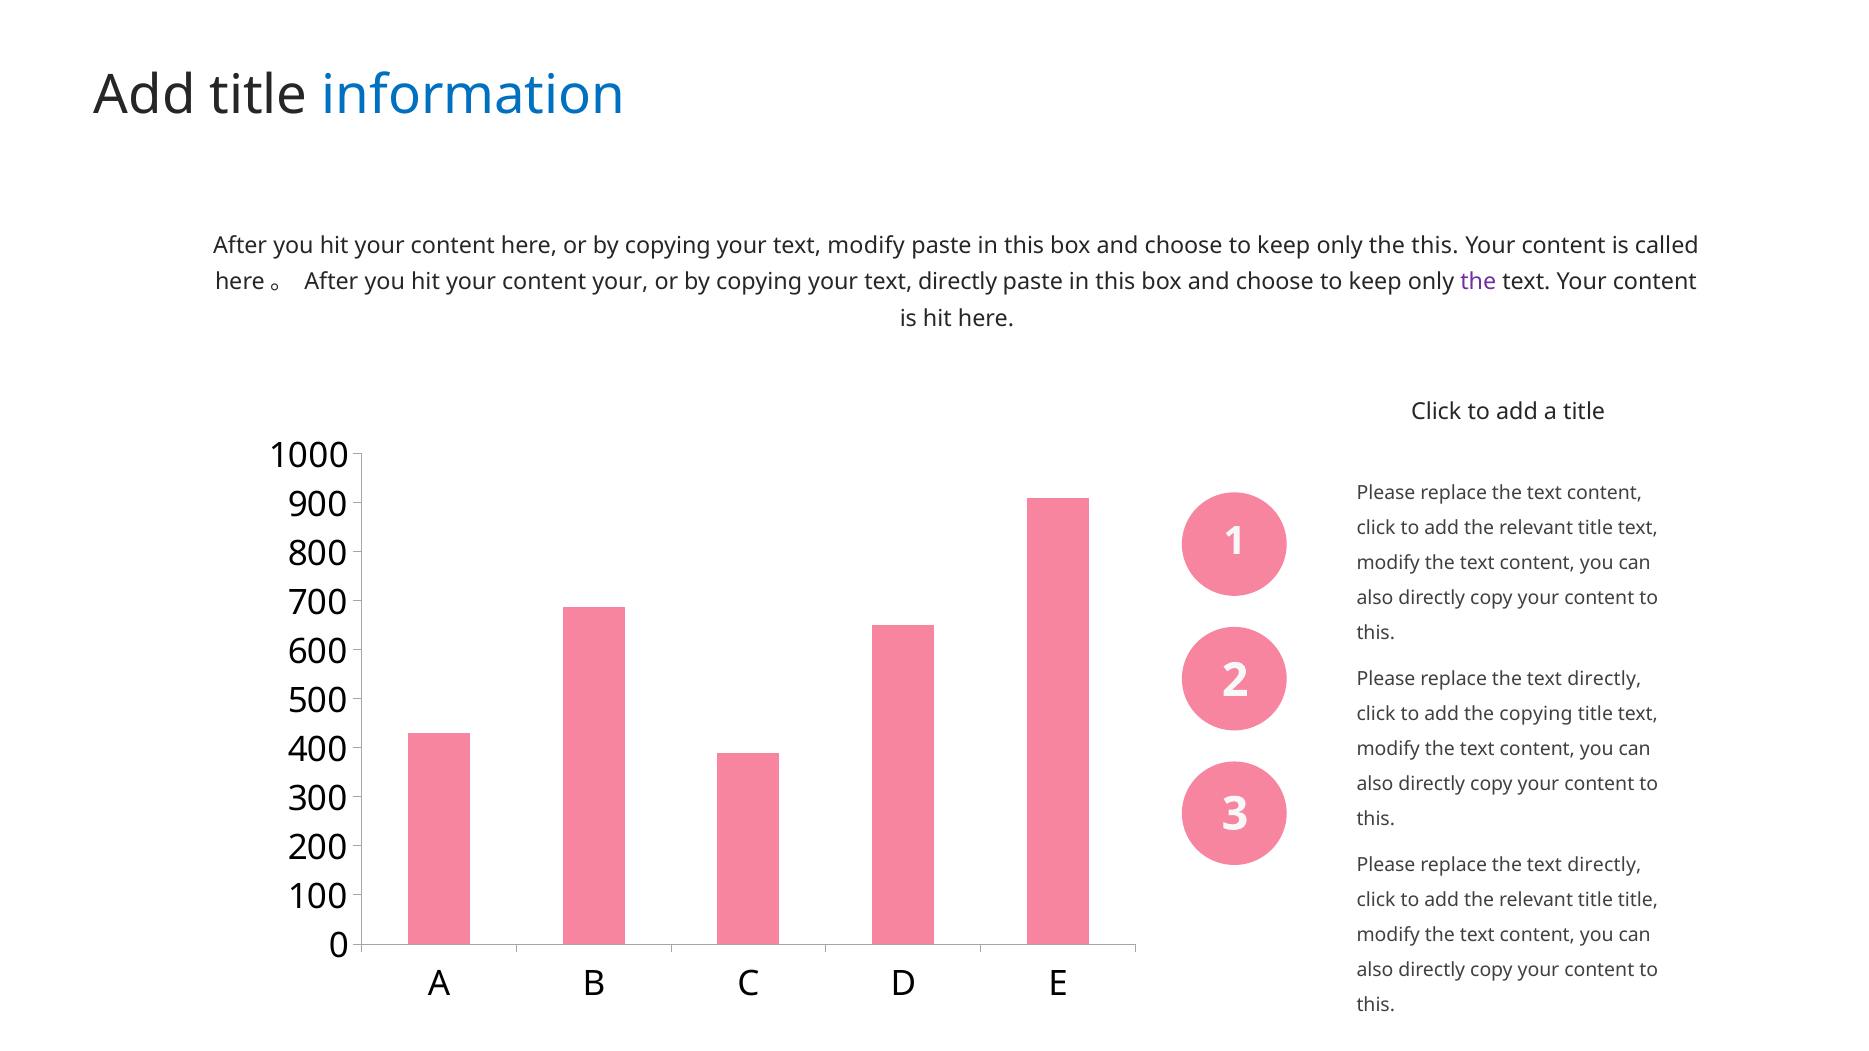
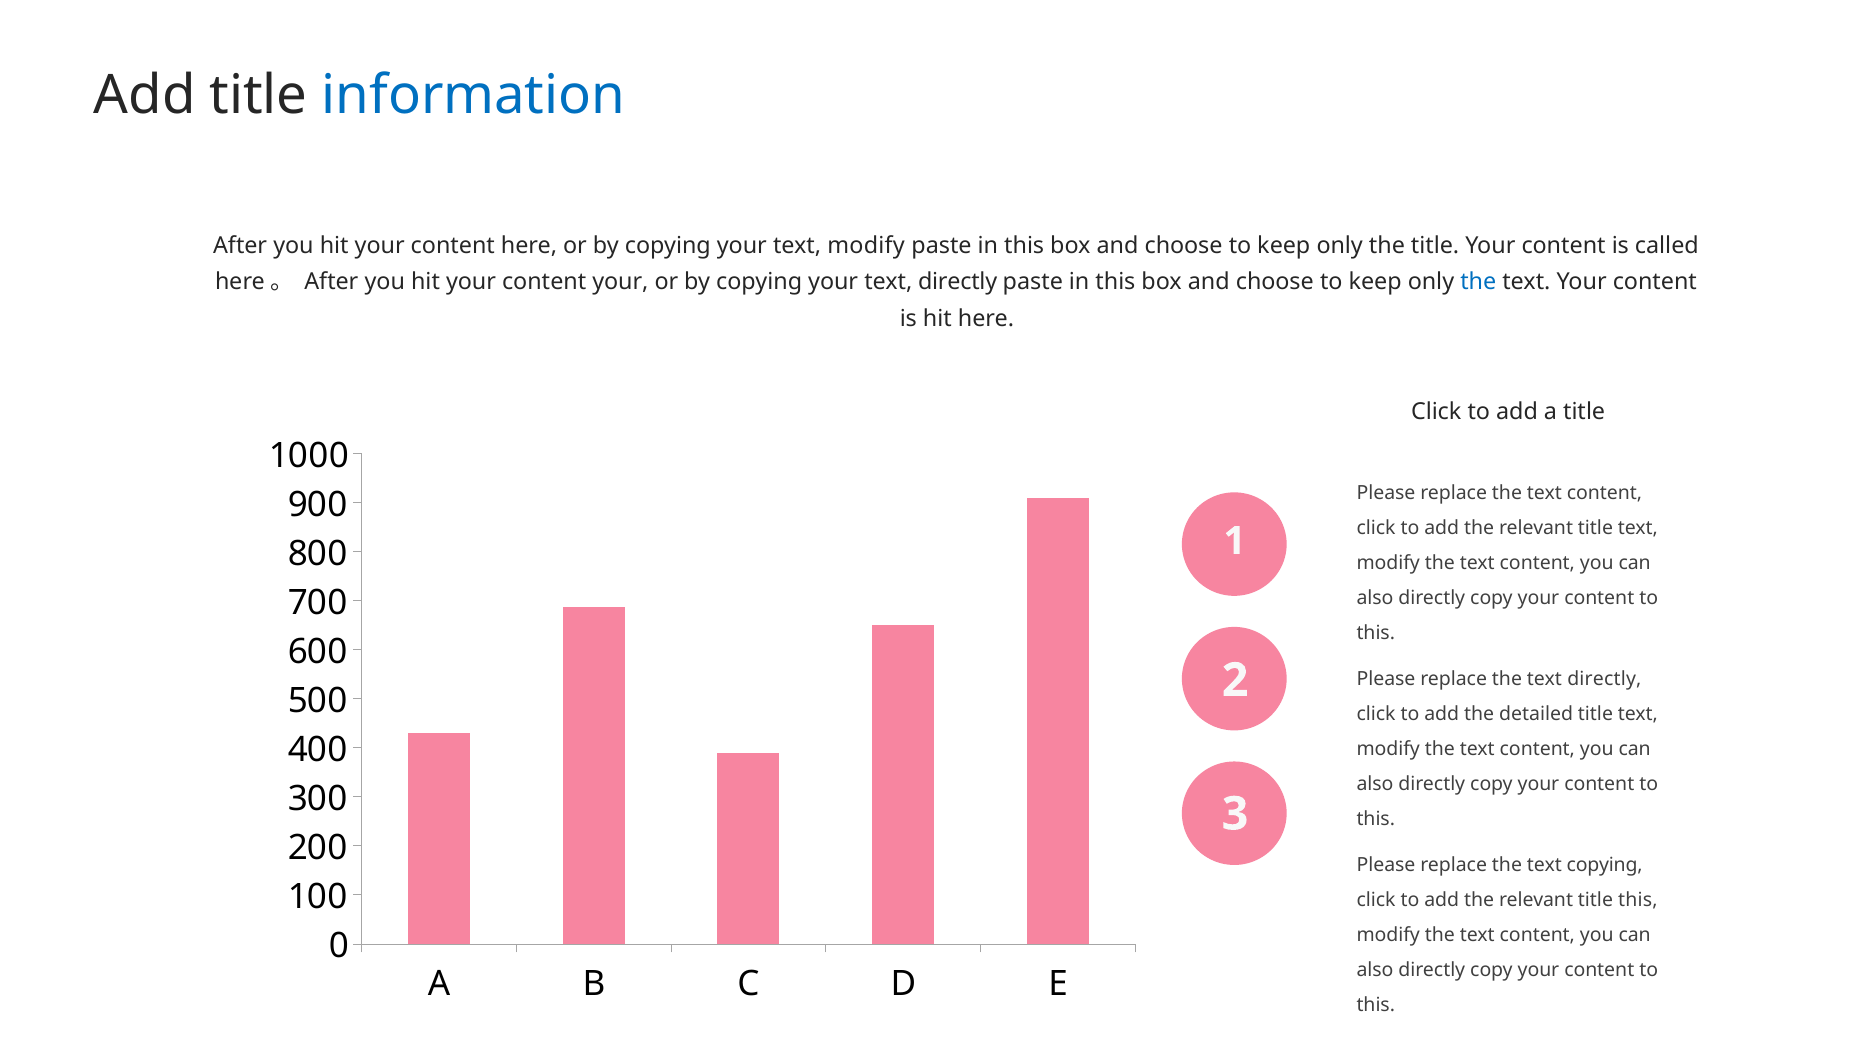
the this: this -> title
the at (1478, 282) colour: purple -> blue
the copying: copying -> detailed
directly at (1604, 865): directly -> copying
title title: title -> this
